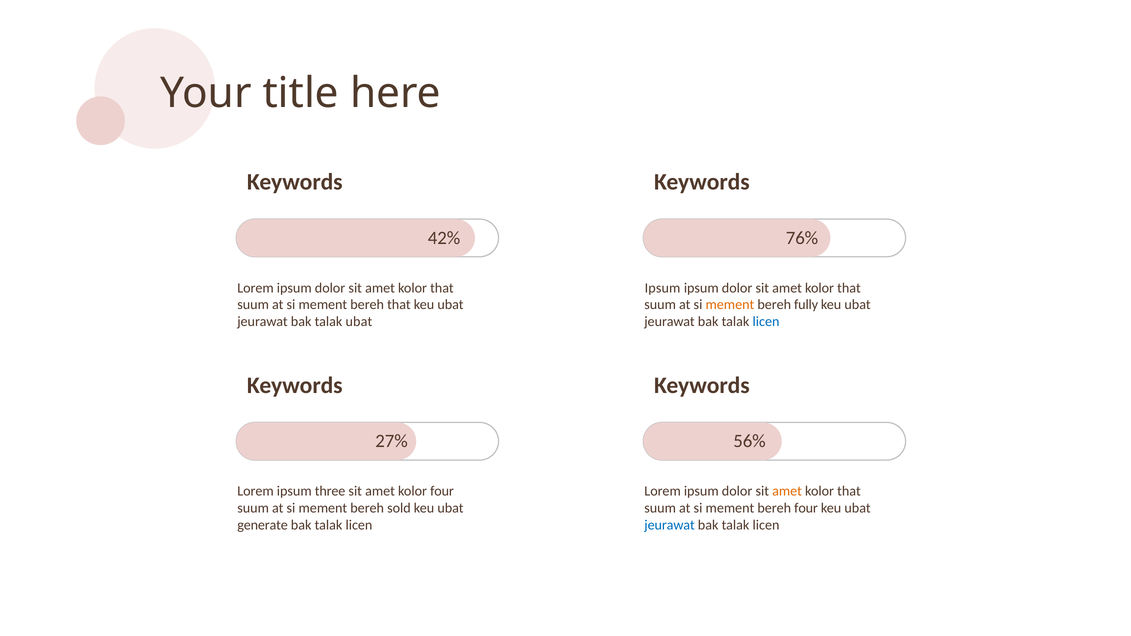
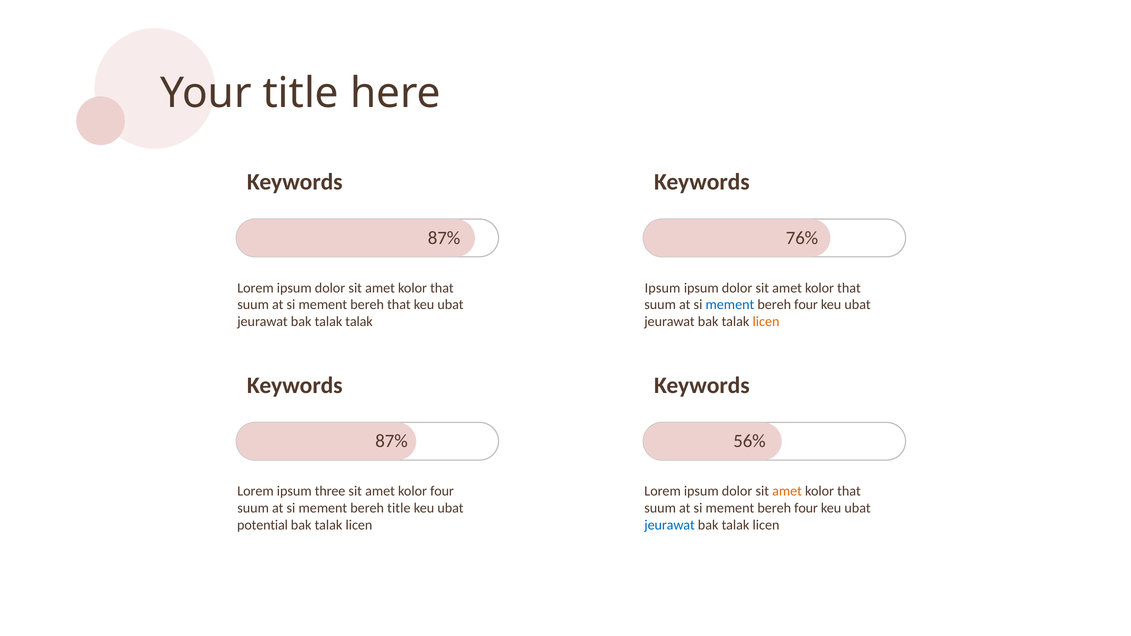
42% at (444, 238): 42% -> 87%
mement at (730, 305) colour: orange -> blue
fully at (806, 305): fully -> four
talak ubat: ubat -> talak
licen at (766, 322) colour: blue -> orange
27% at (392, 441): 27% -> 87%
bereh sold: sold -> title
generate: generate -> potential
